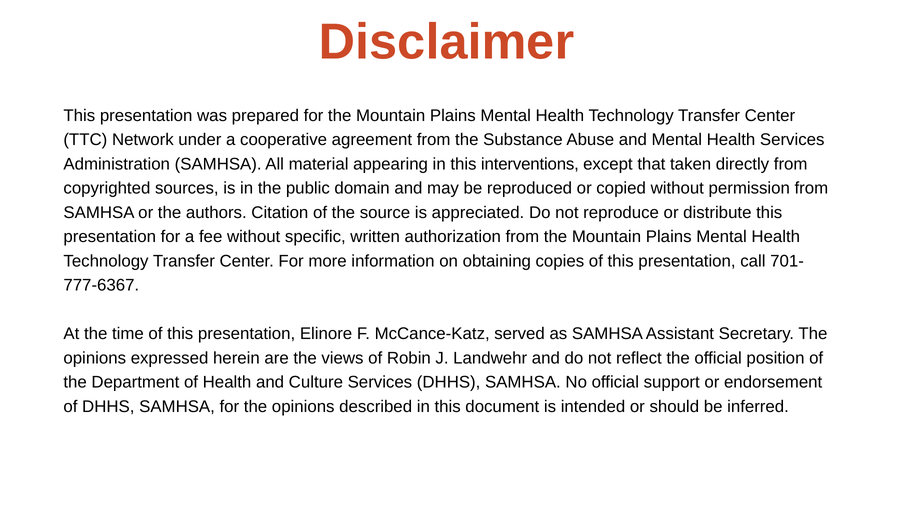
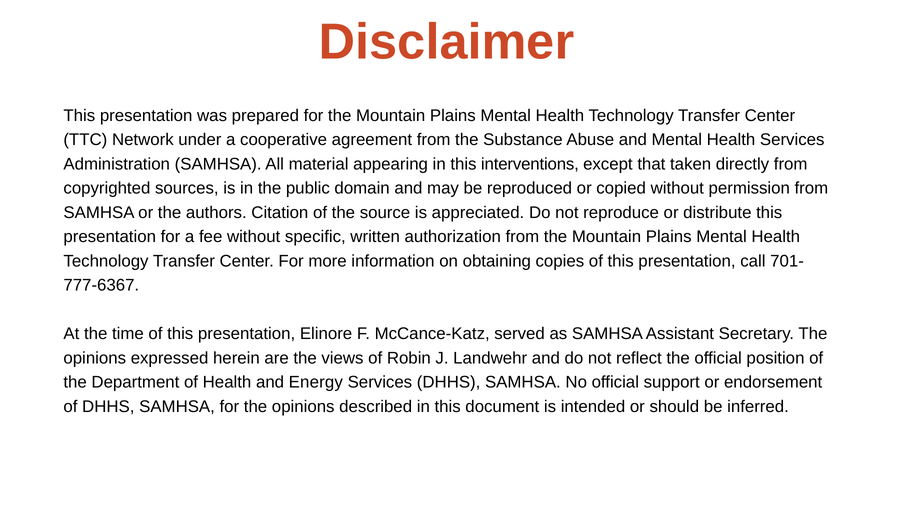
Culture: Culture -> Energy
